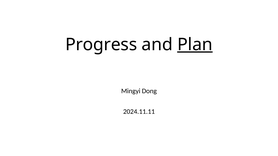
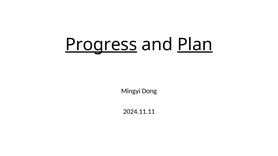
Progress underline: none -> present
